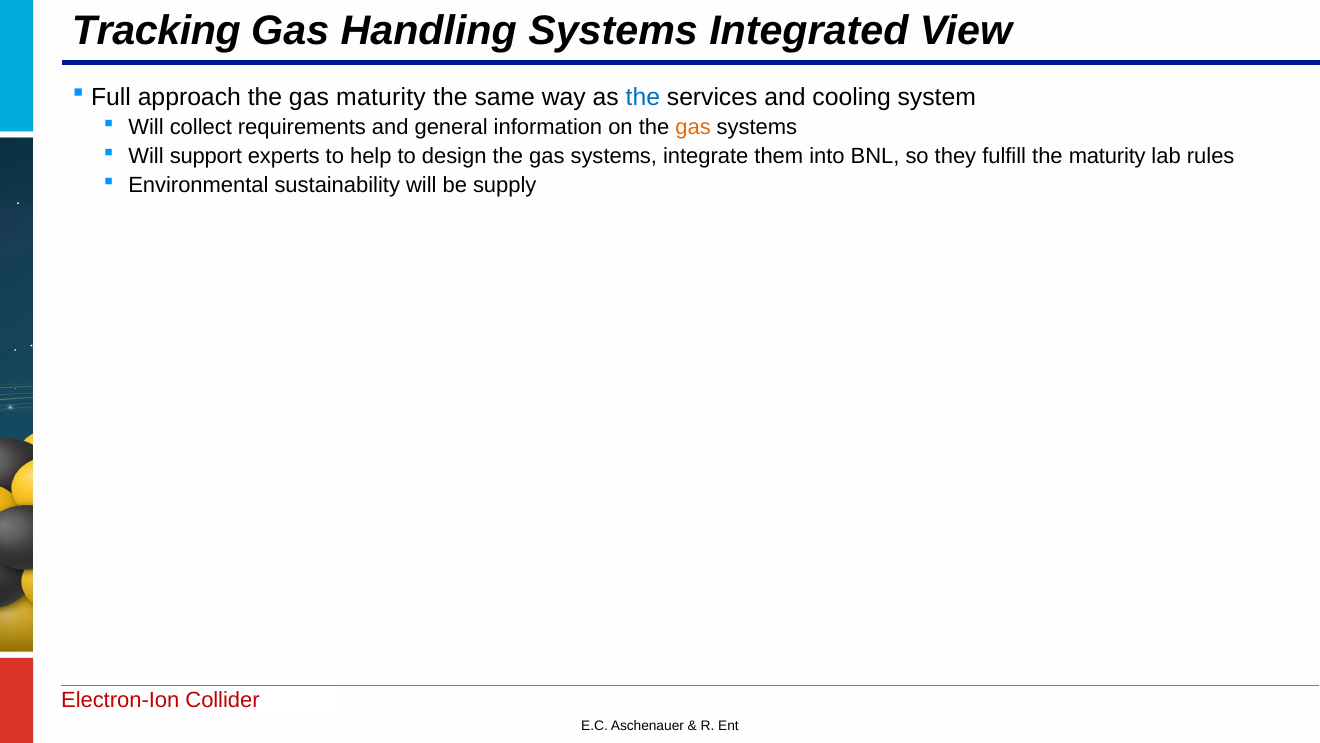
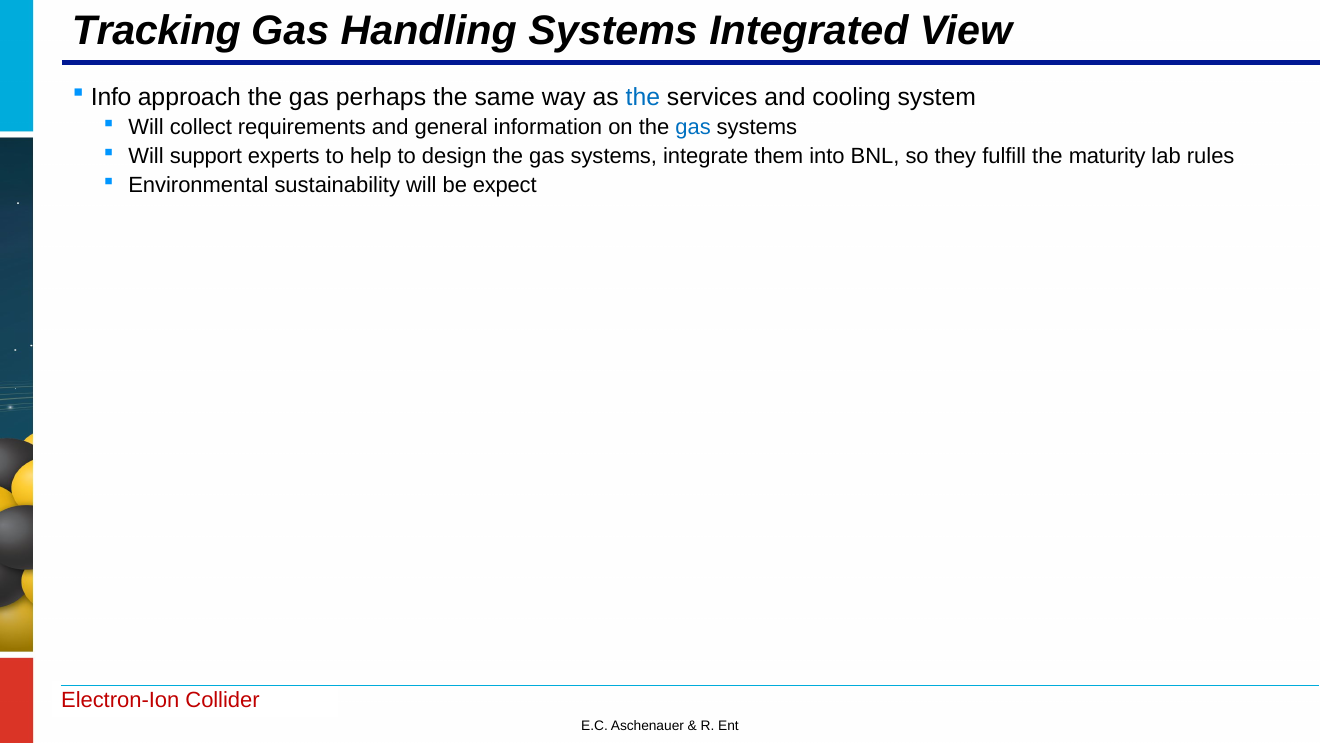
Full: Full -> Info
gas maturity: maturity -> perhaps
gas at (693, 127) colour: orange -> blue
supply: supply -> expect
